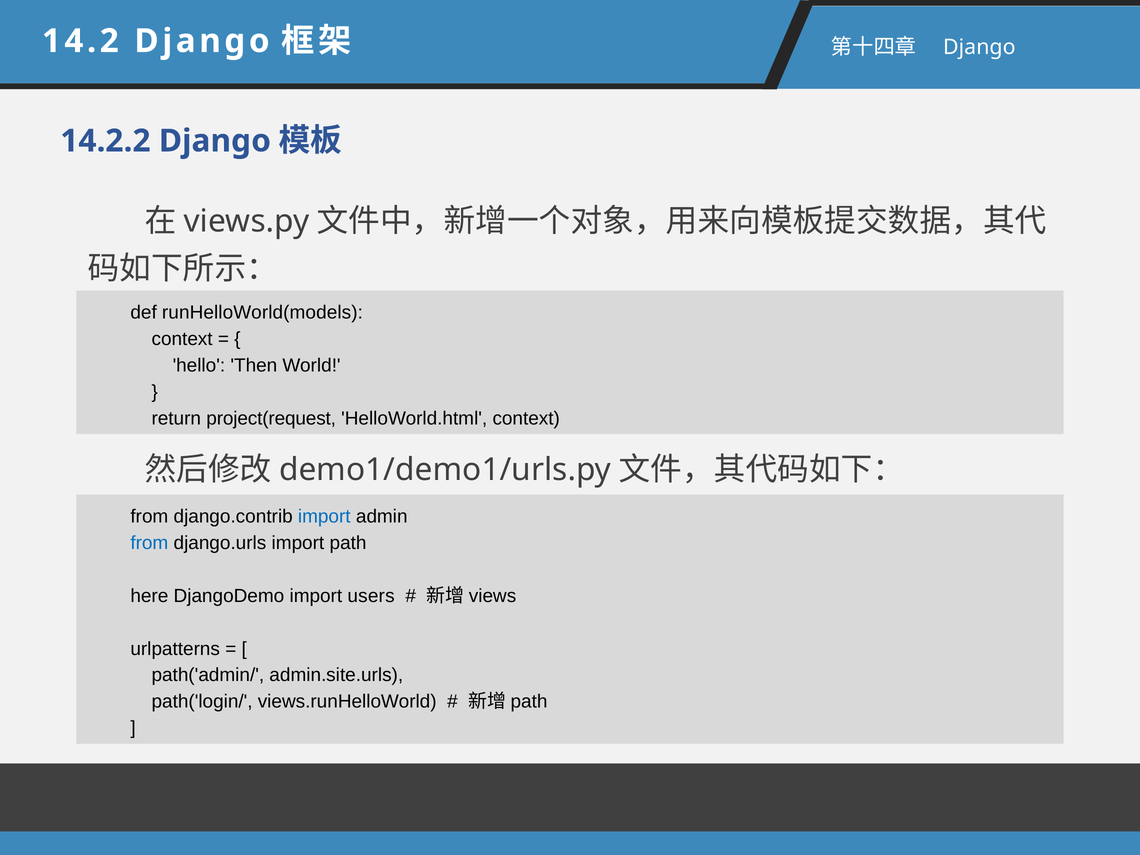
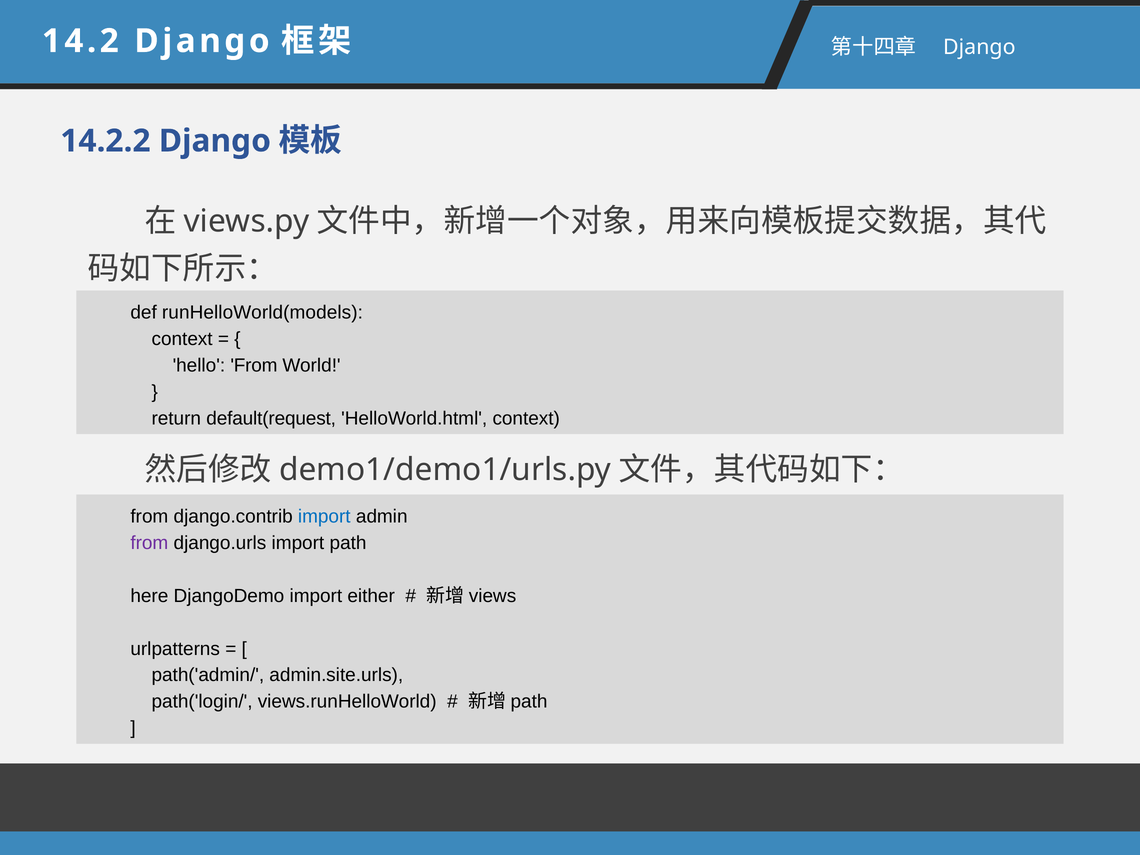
hello Then: Then -> From
project(request: project(request -> default(request
from at (149, 543) colour: blue -> purple
users: users -> either
